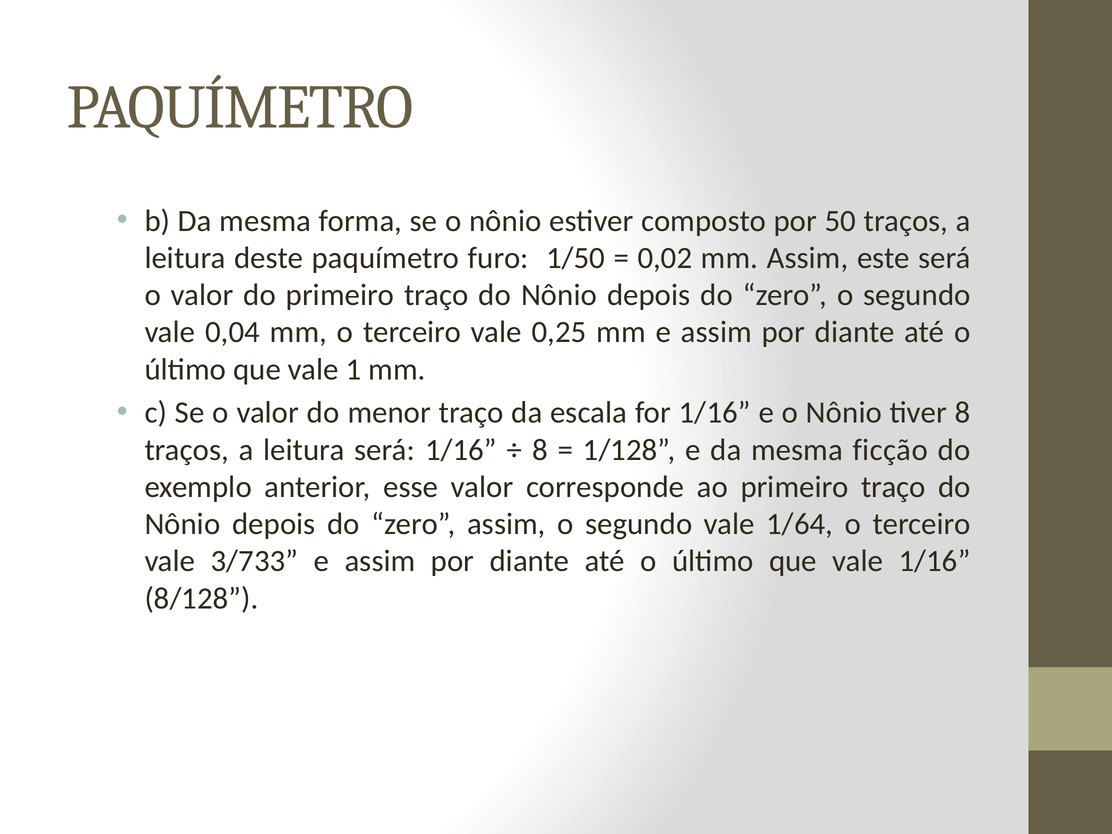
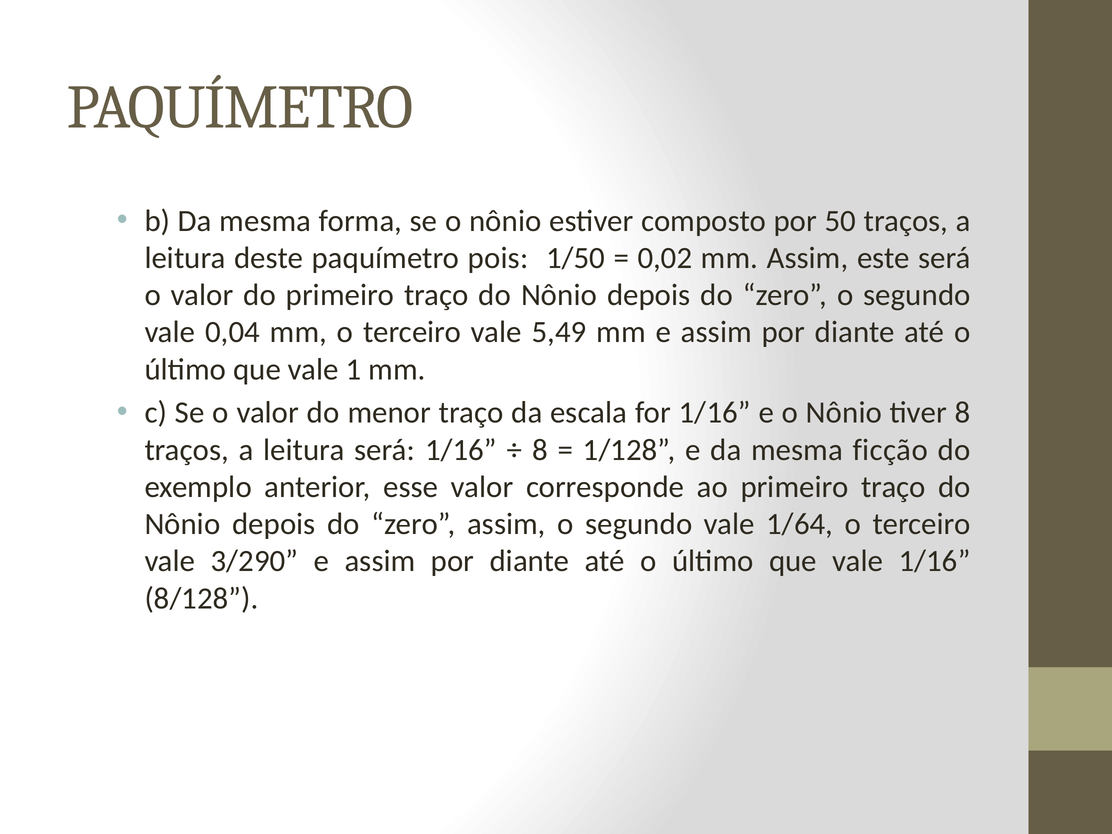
furo: furo -> pois
0,25: 0,25 -> 5,49
3/733: 3/733 -> 3/290
